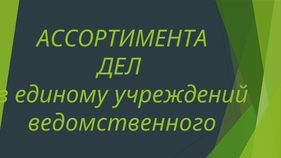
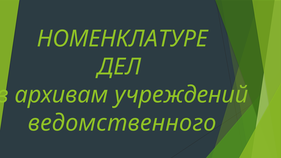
АССОРТИМЕНТА: АССОРТИМЕНТА -> НОМЕНКЛАТУРЕ
единому: единому -> архивам
